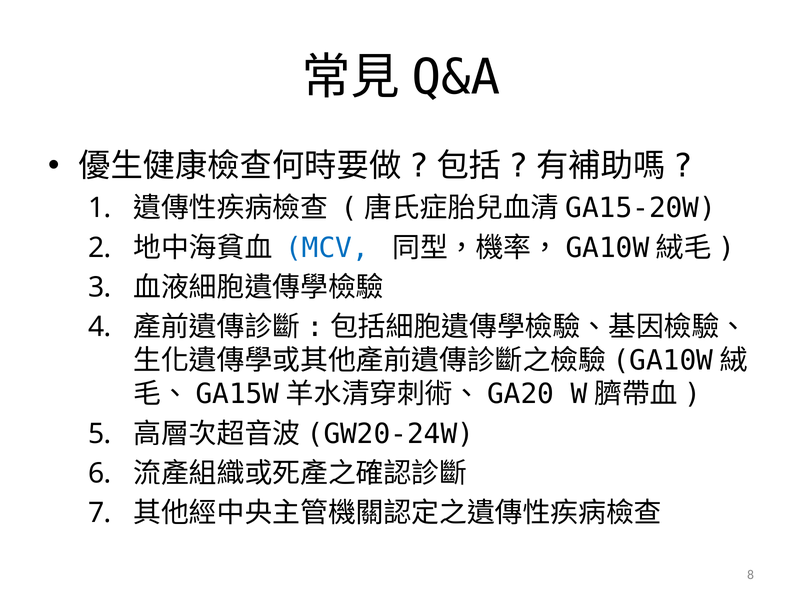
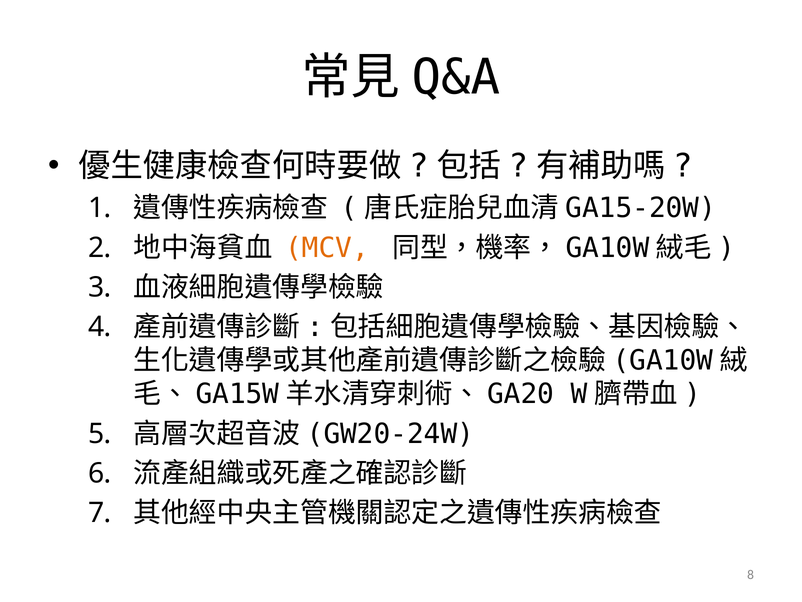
MCV colour: blue -> orange
